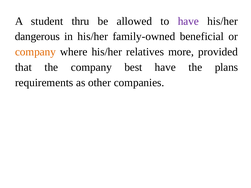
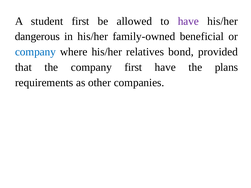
student thru: thru -> first
company at (35, 52) colour: orange -> blue
more: more -> bond
company best: best -> first
